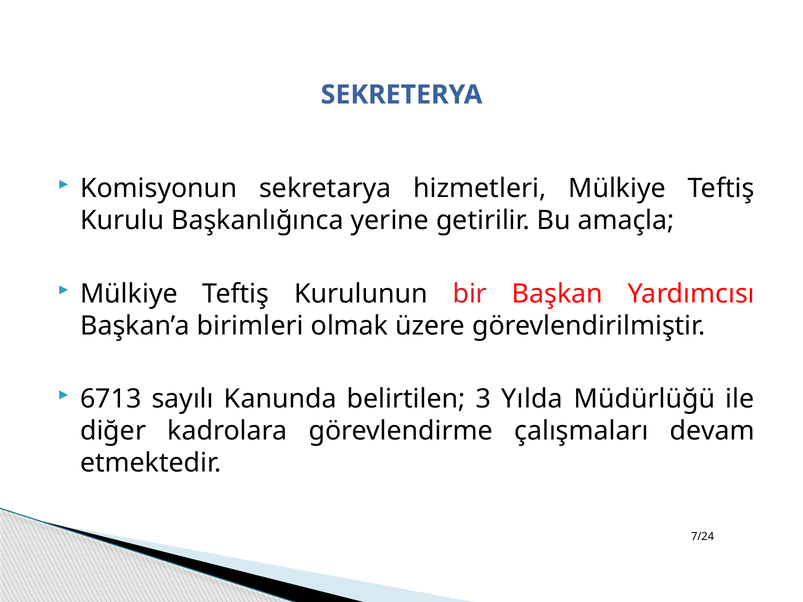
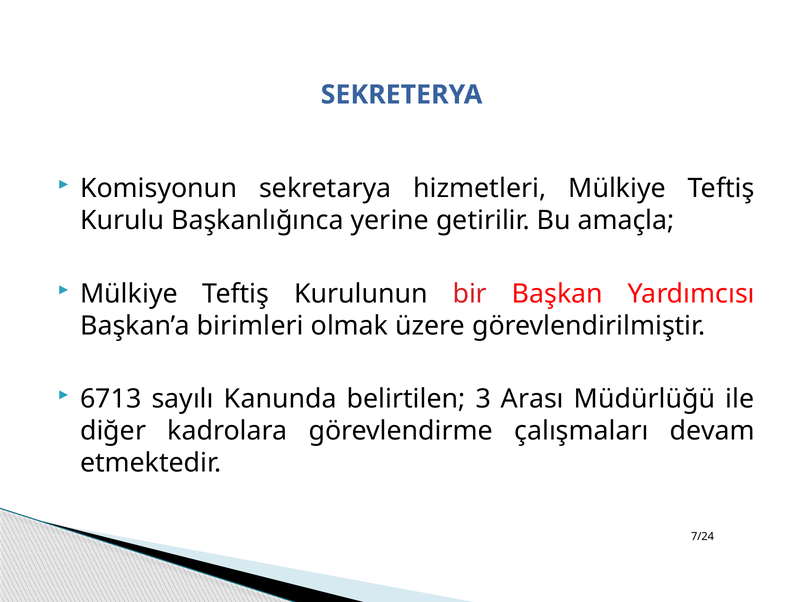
Yılda: Yılda -> Arası
